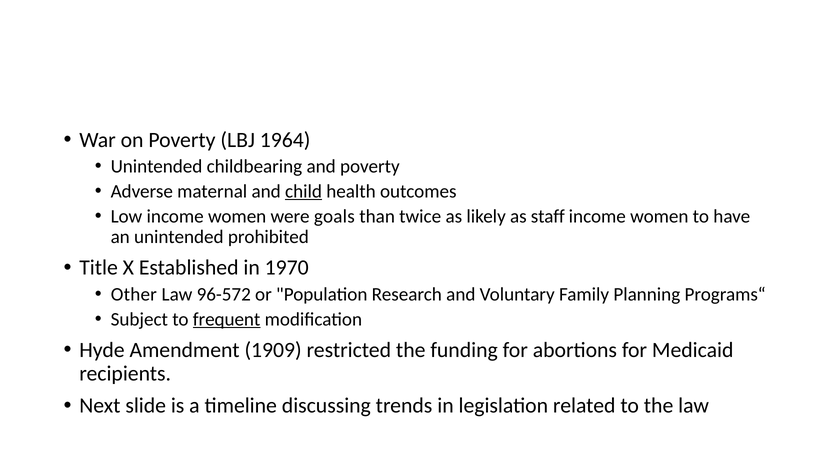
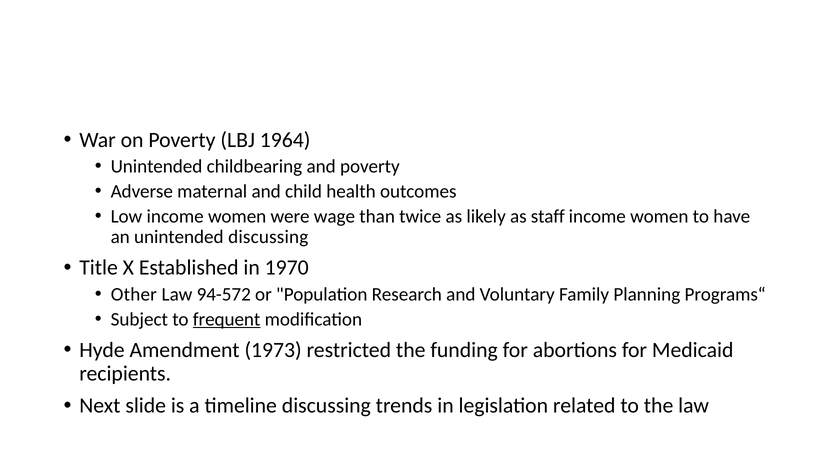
child underline: present -> none
goals: goals -> wage
unintended prohibited: prohibited -> discussing
96-572: 96-572 -> 94-572
1909: 1909 -> 1973
